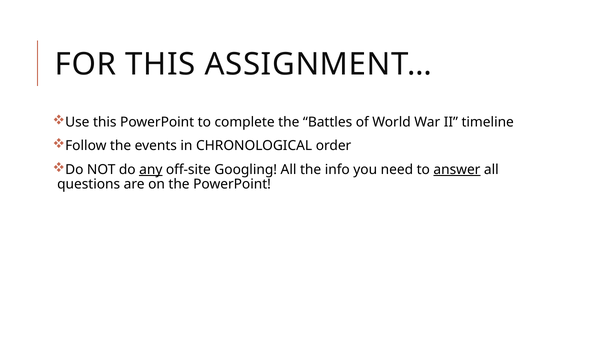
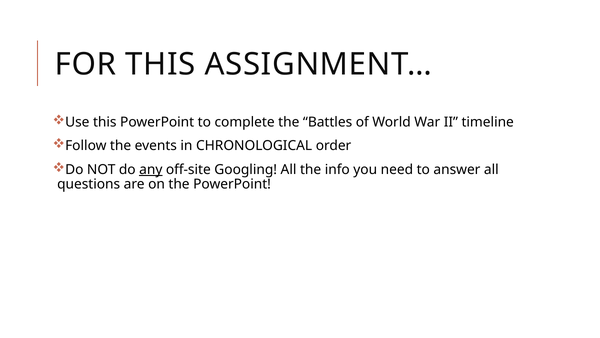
answer underline: present -> none
